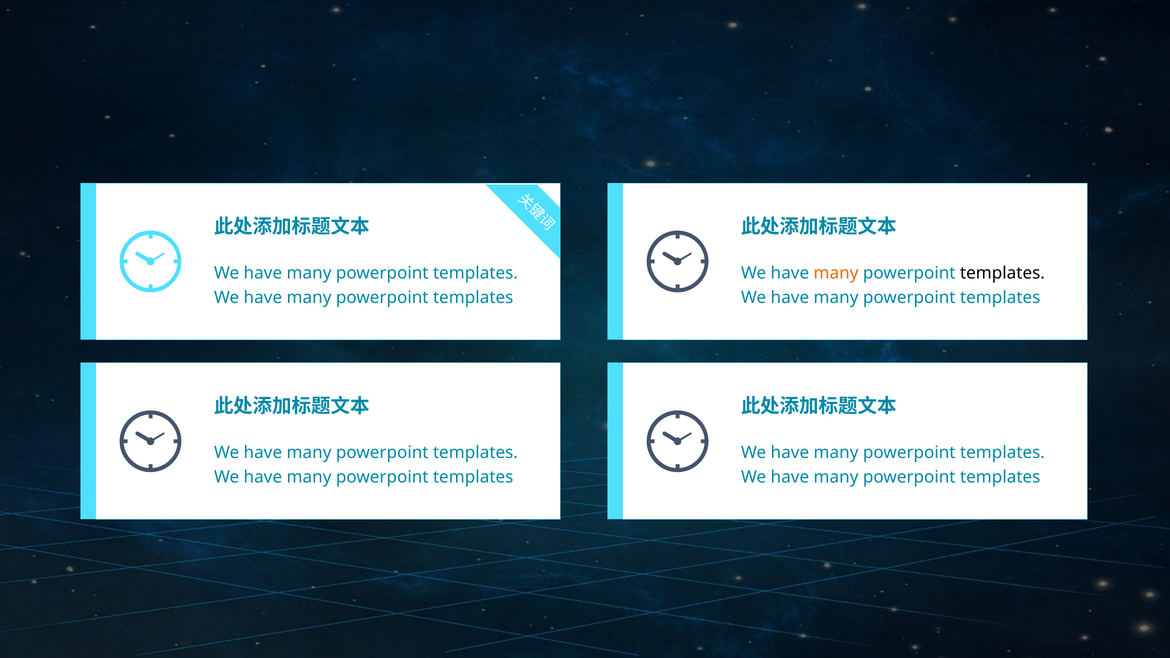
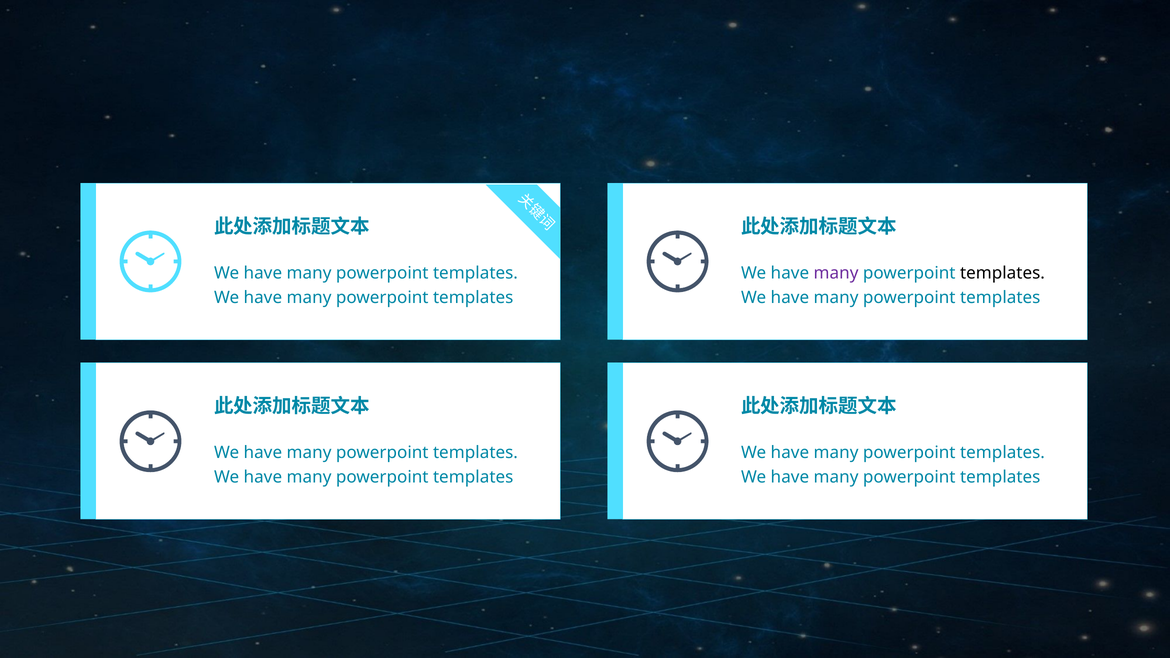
many at (836, 273) colour: orange -> purple
